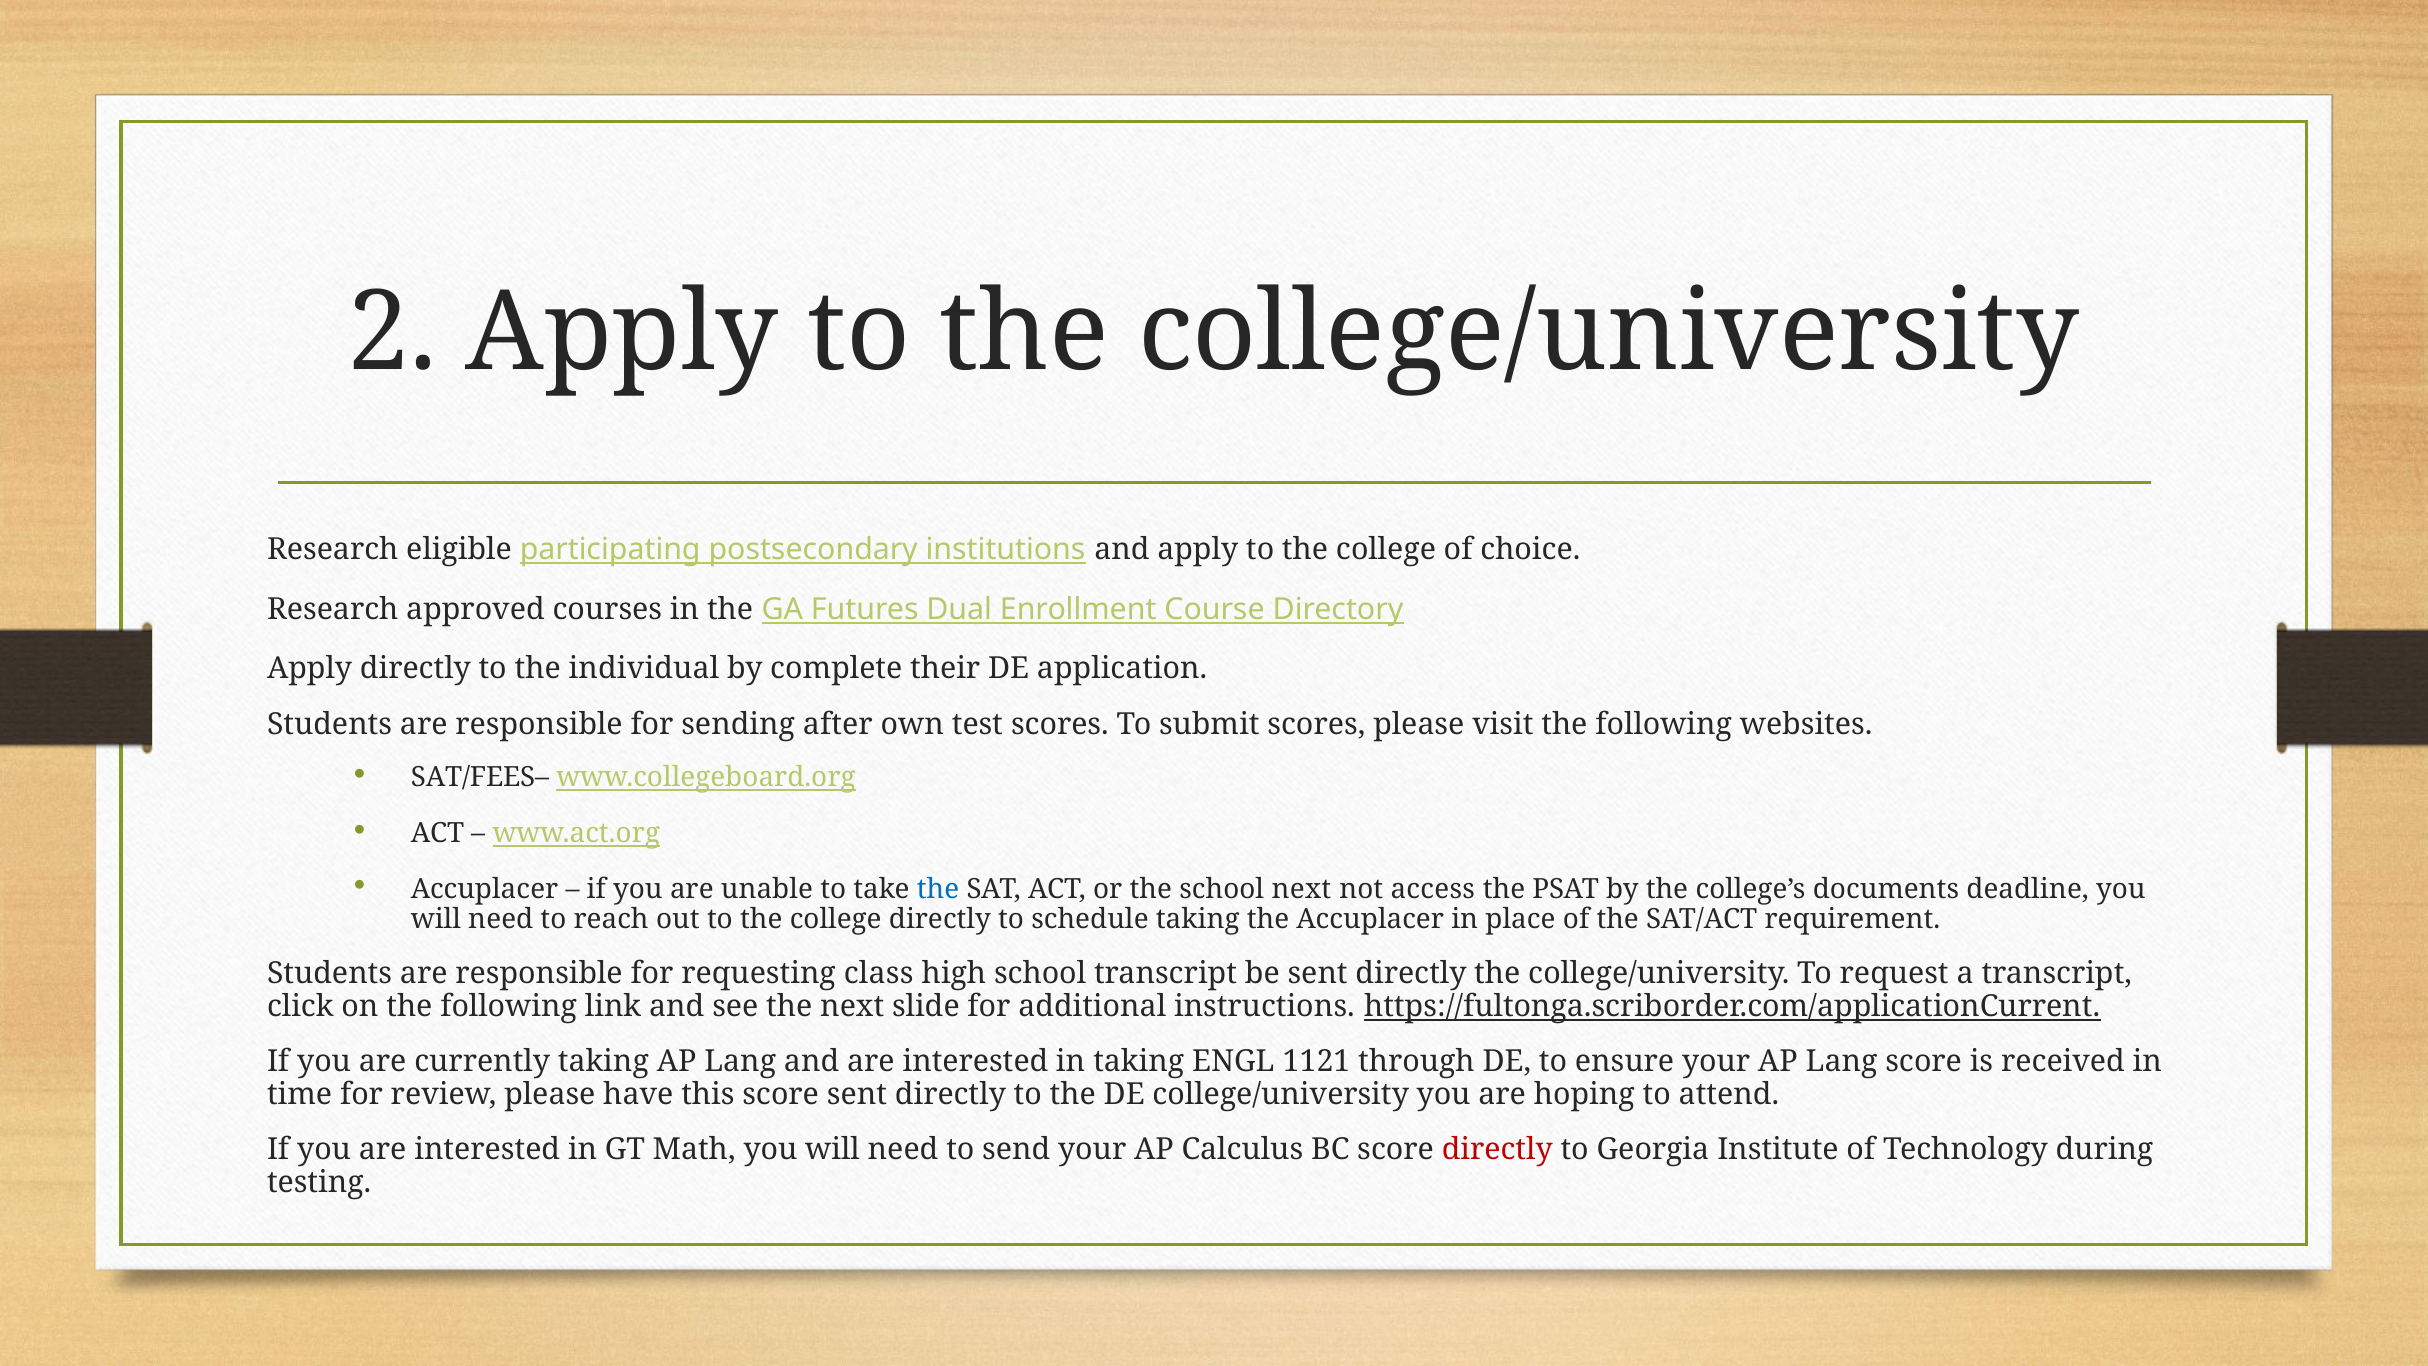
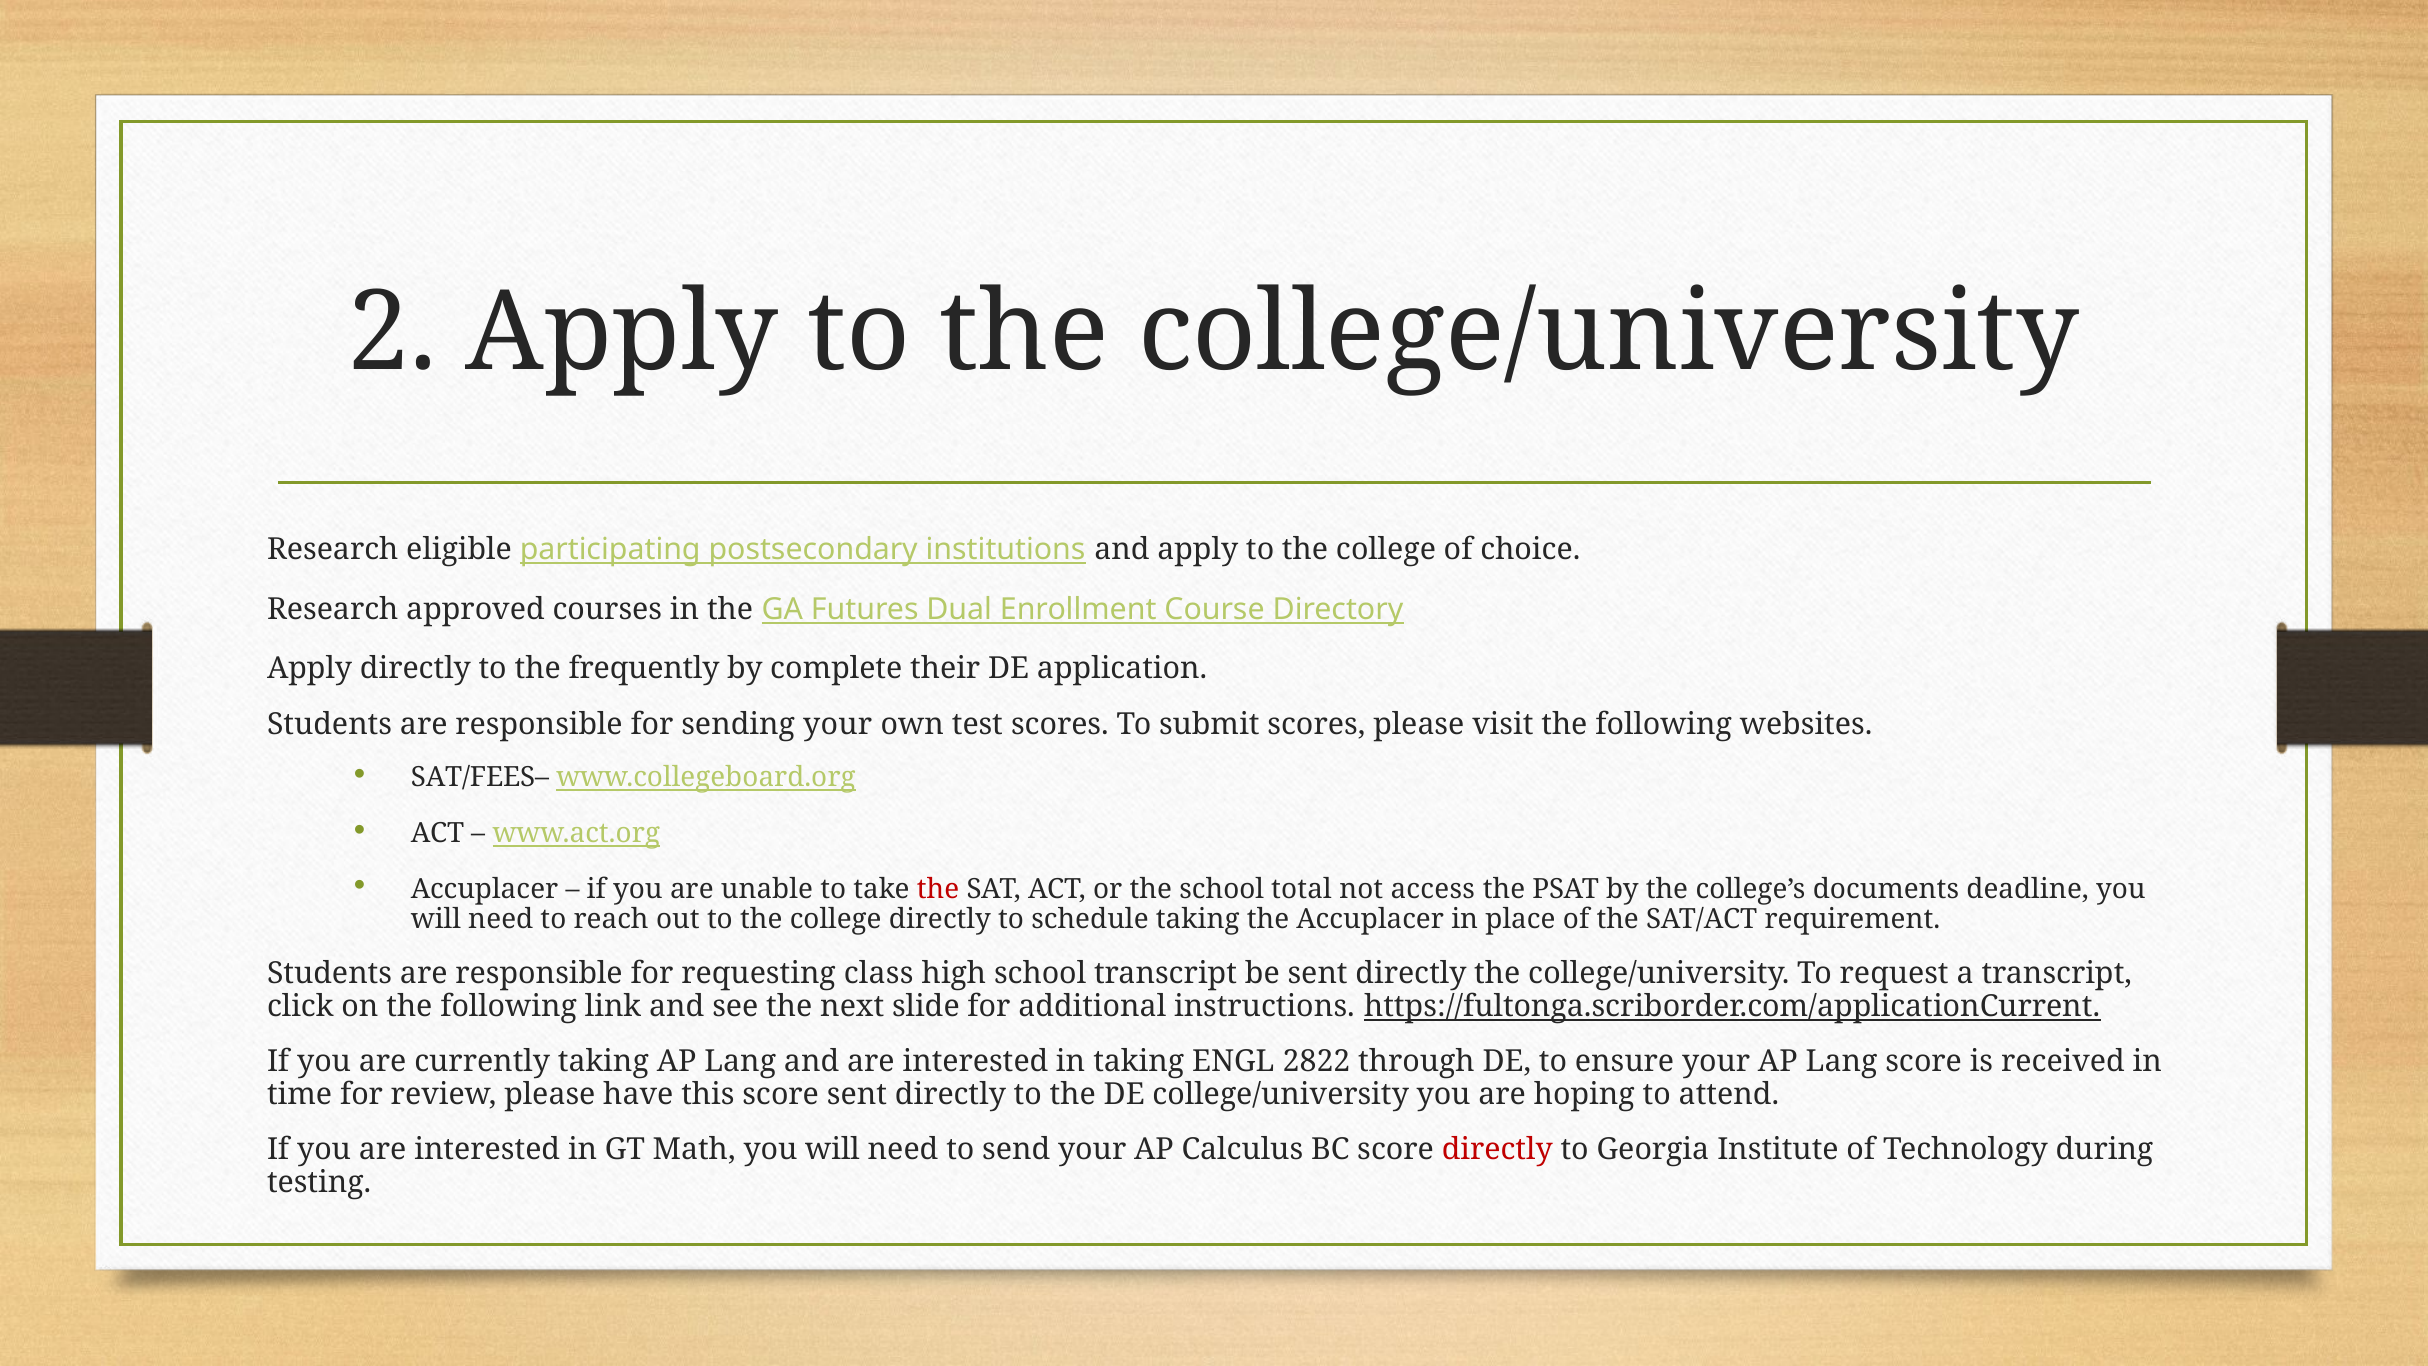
individual: individual -> frequently
sending after: after -> your
the at (938, 889) colour: blue -> red
school next: next -> total
1121: 1121 -> 2822
